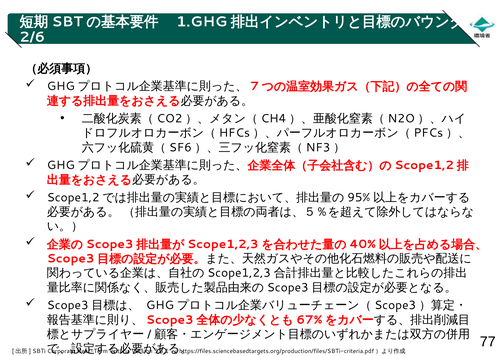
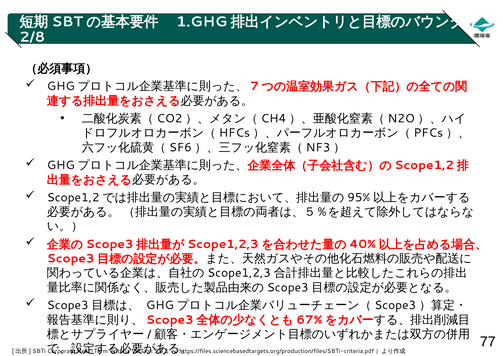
2/6: 2/6 -> 2/8
